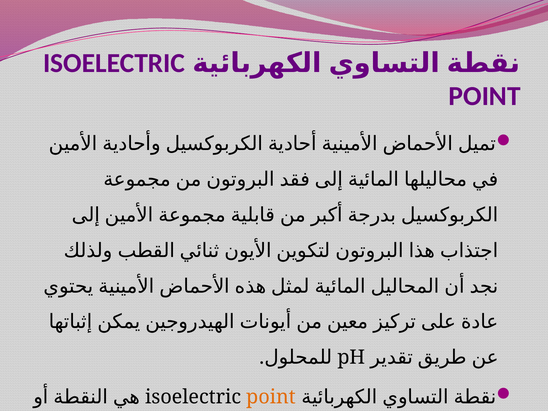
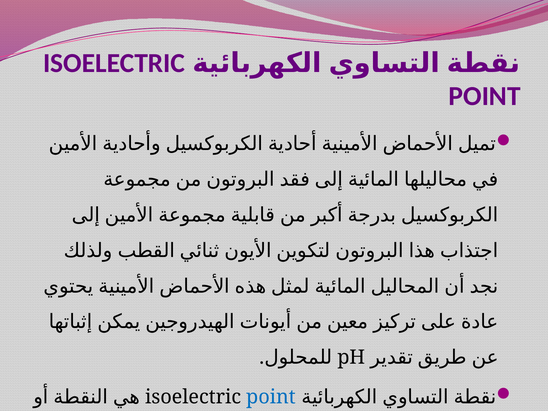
point at (271, 397) colour: orange -> blue
